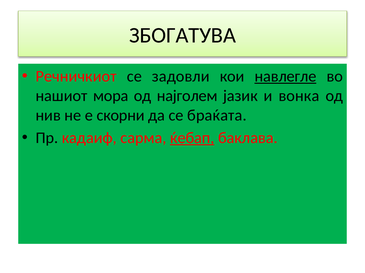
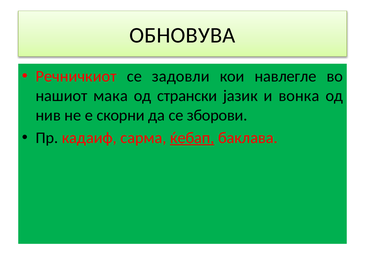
ЗБОГАТУВА: ЗБОГАТУВА -> ОБНОВУВА
навлегле underline: present -> none
мора: мора -> мака
најголем: најголем -> странски
браќата: браќата -> зборови
